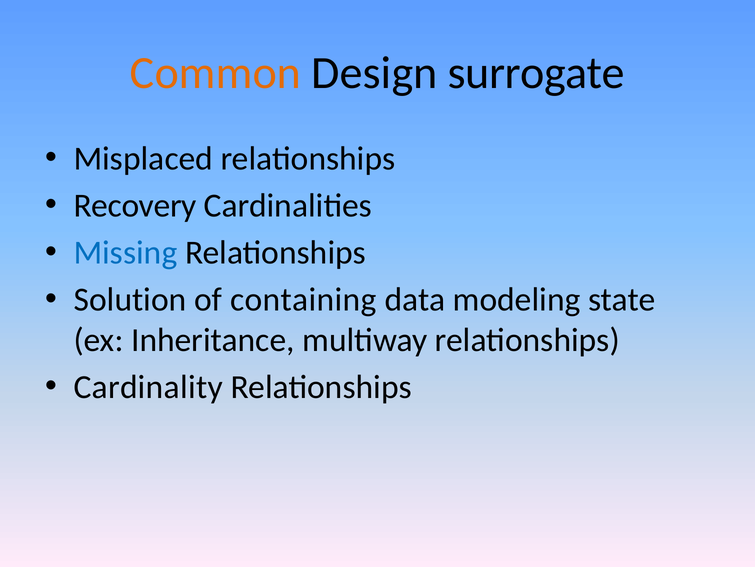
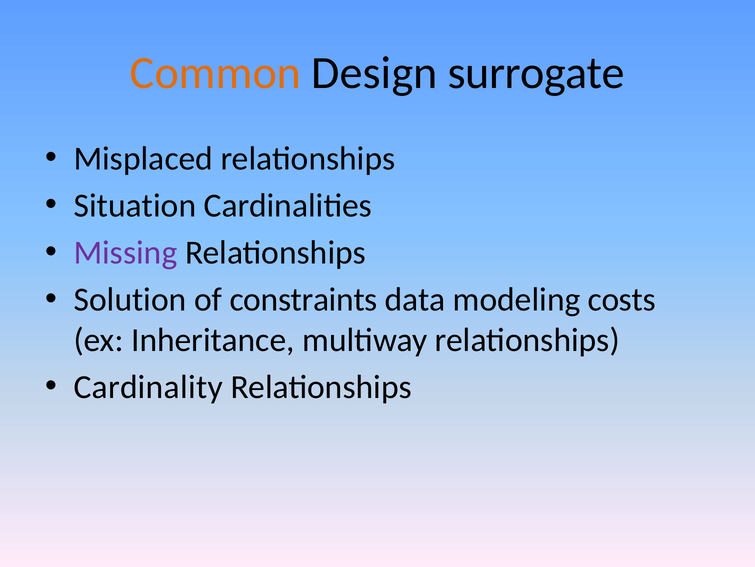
Recovery: Recovery -> Situation
Missing colour: blue -> purple
containing: containing -> constraints
state: state -> costs
